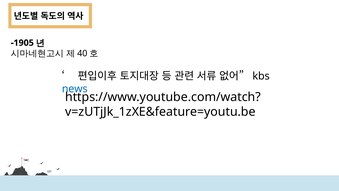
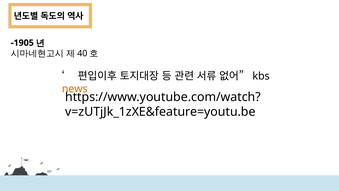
news colour: blue -> orange
